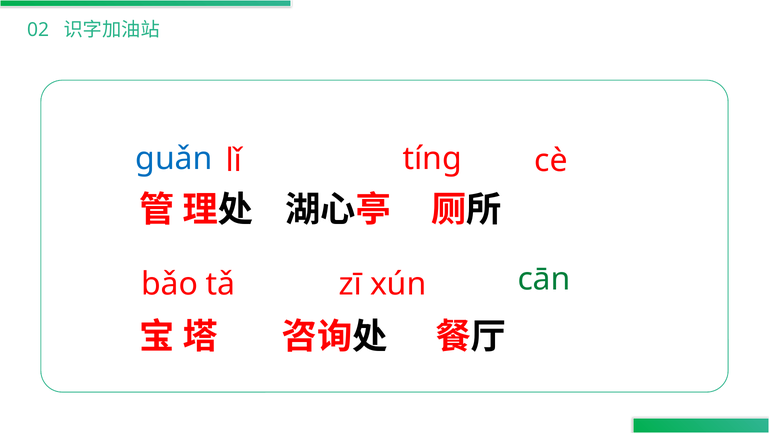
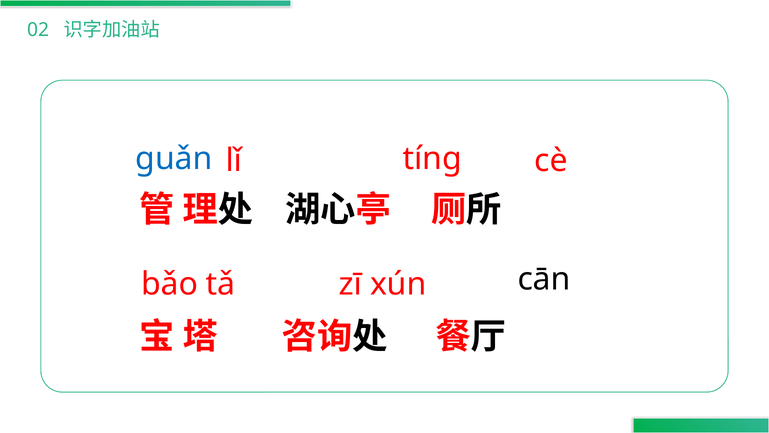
cān colour: green -> black
